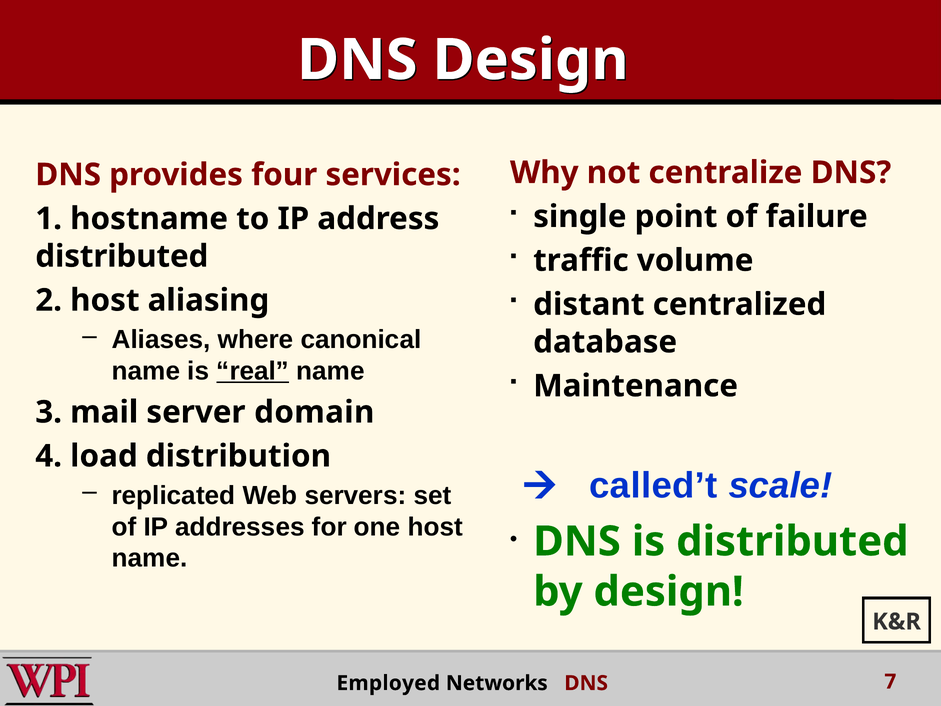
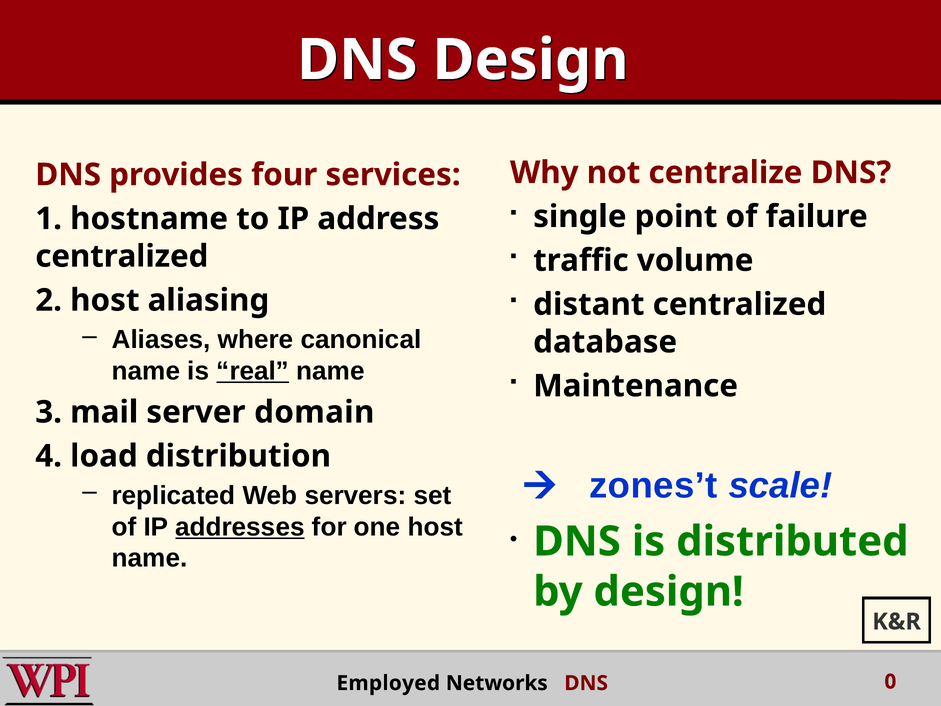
distributed at (122, 256): distributed -> centralized
called’t: called’t -> zones’t
addresses underline: none -> present
7: 7 -> 0
